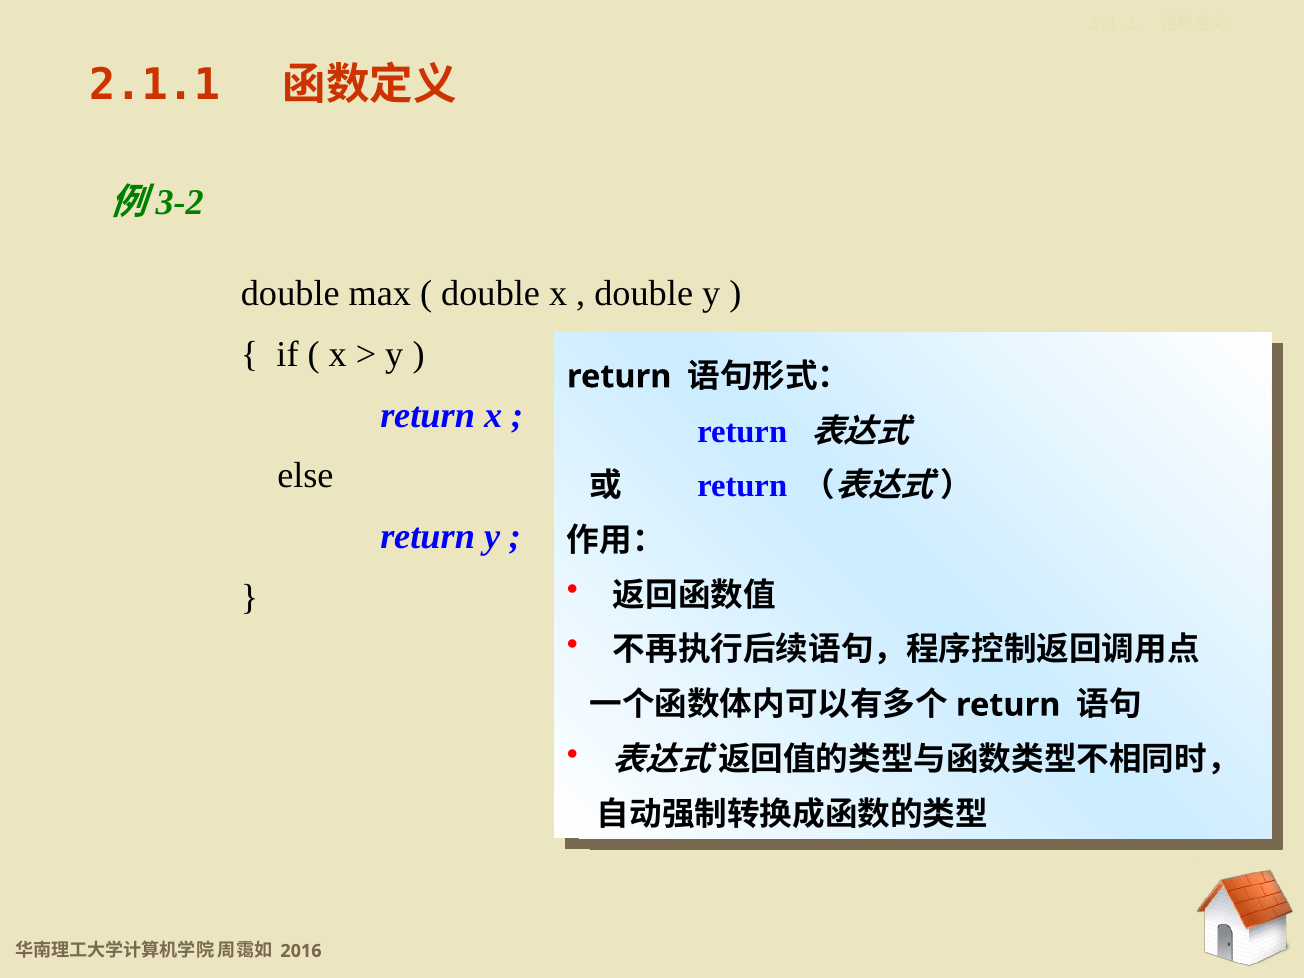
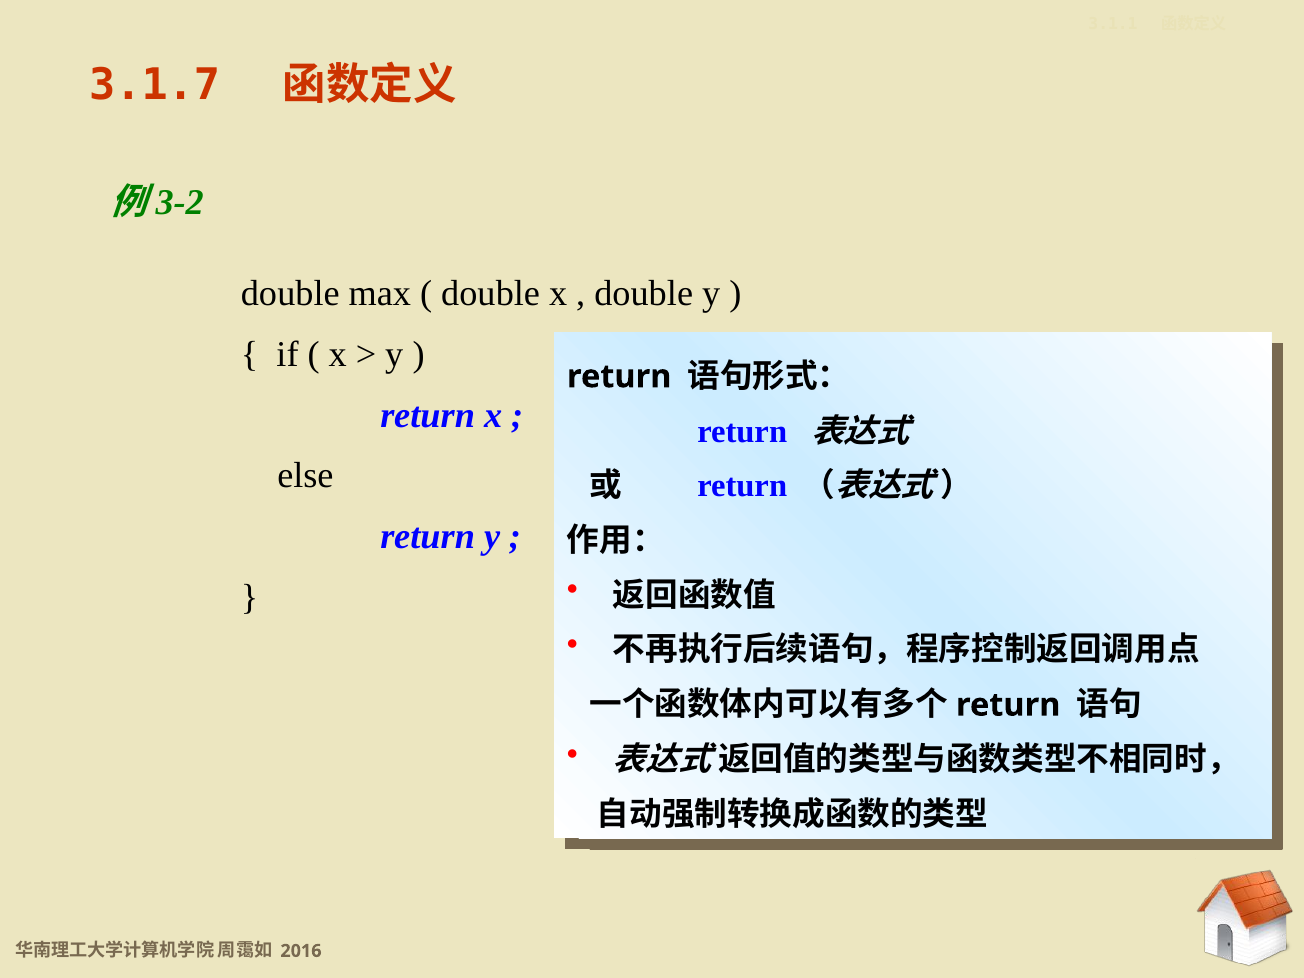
2.1.1: 2.1.1 -> 3.1.7
